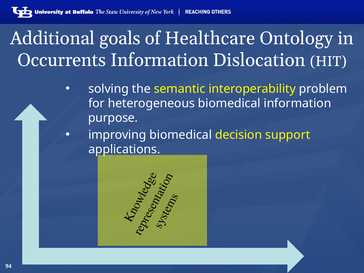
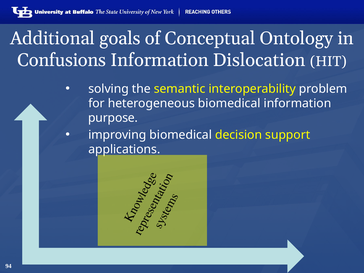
Healthcare: Healthcare -> Conceptual
Occurrents: Occurrents -> Confusions
